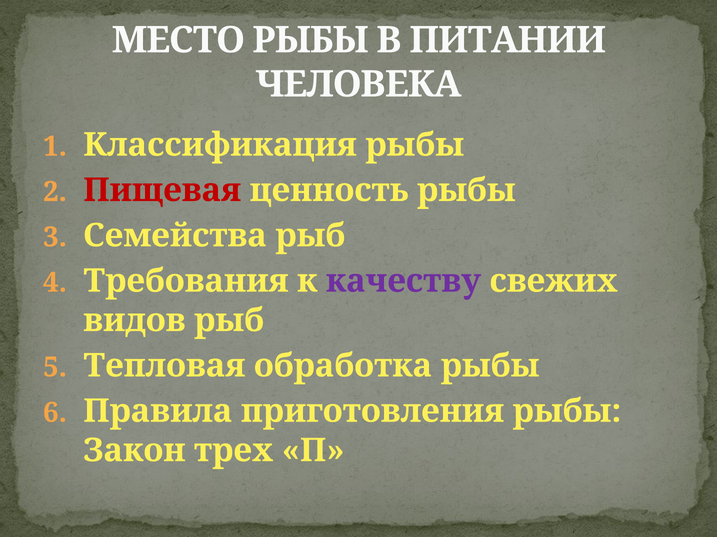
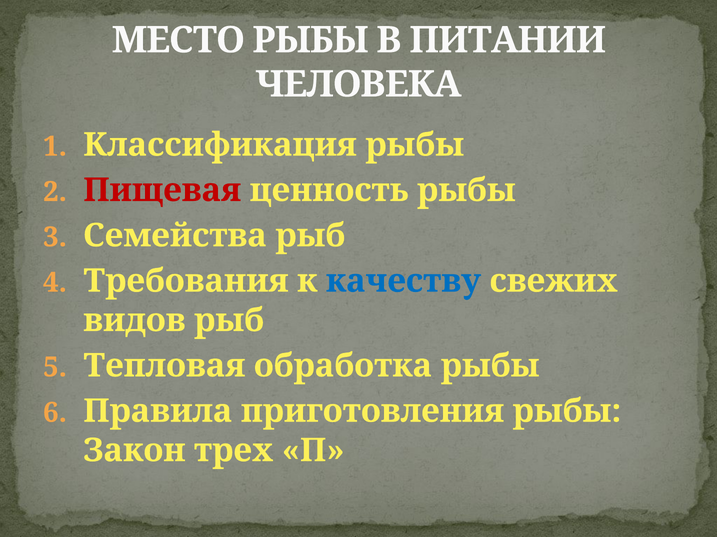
качеству colour: purple -> blue
